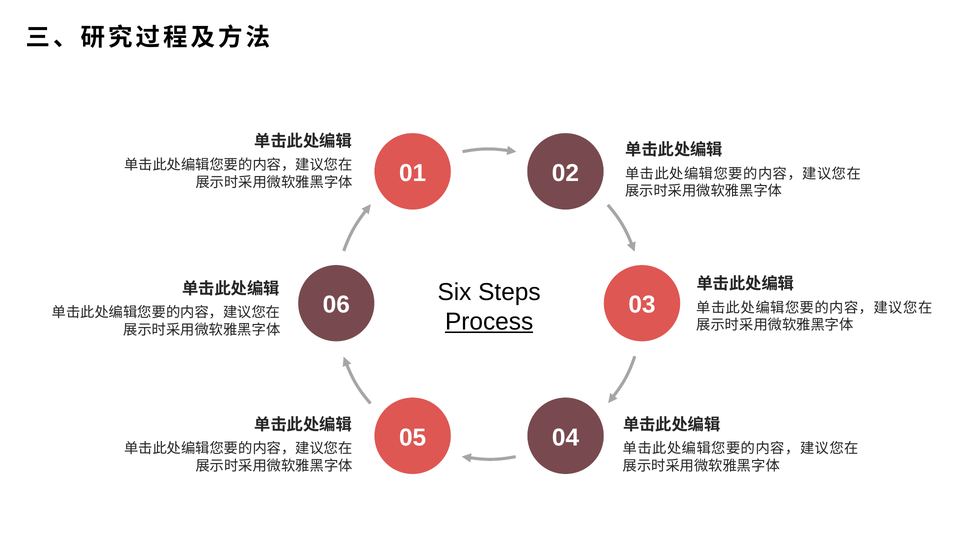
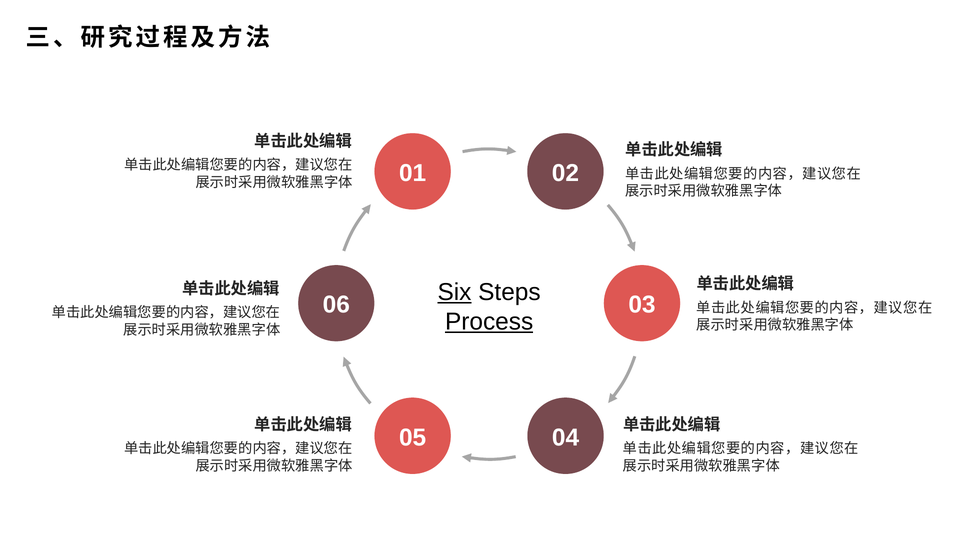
Six underline: none -> present
